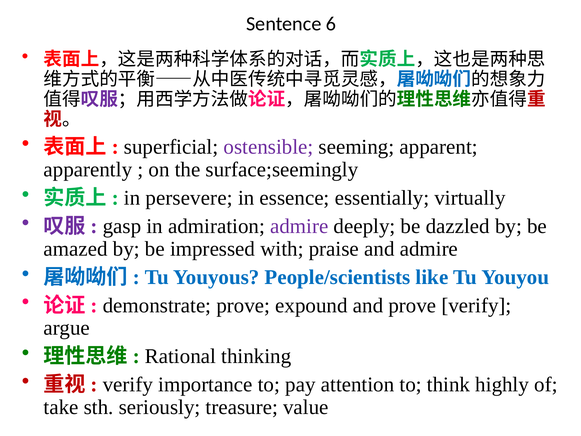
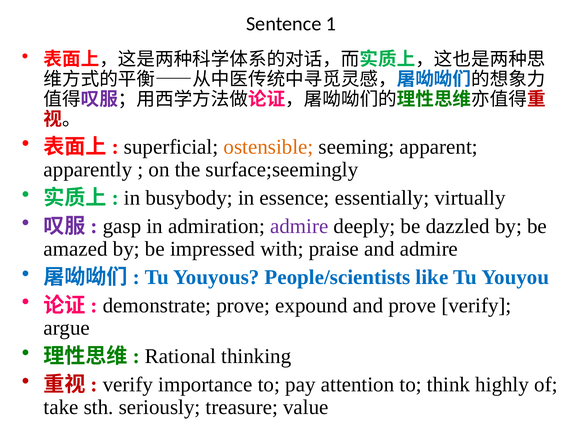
6: 6 -> 1
ostensible colour: purple -> orange
persevere: persevere -> busybody
